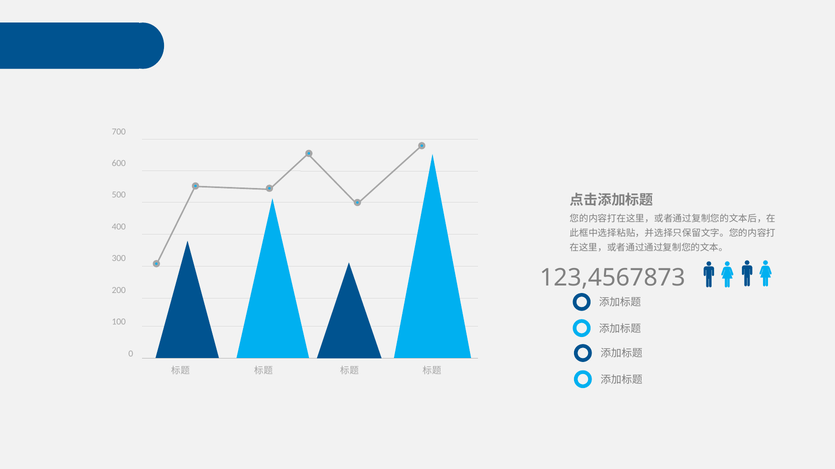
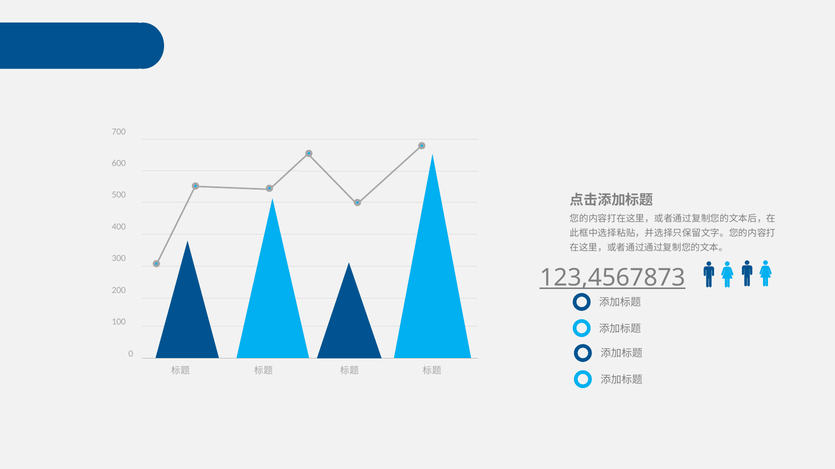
123,4567873 underline: none -> present
